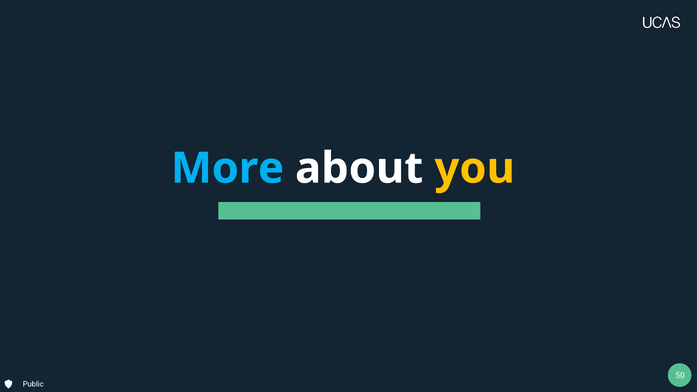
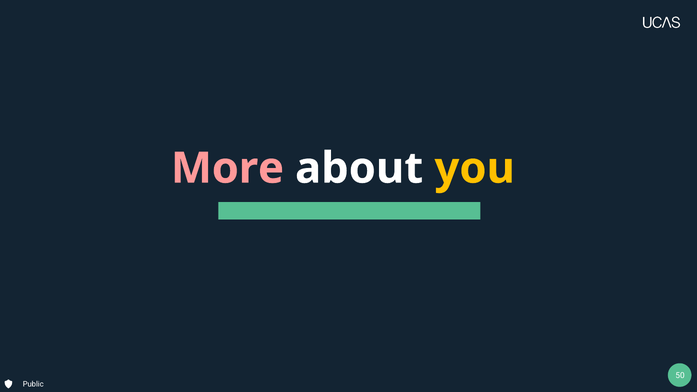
More colour: light blue -> pink
